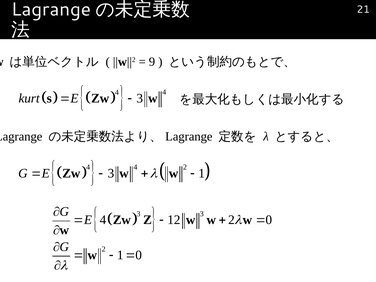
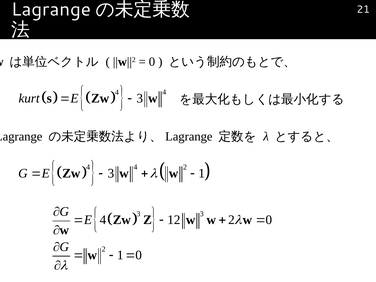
9 at (152, 62): 9 -> 0
